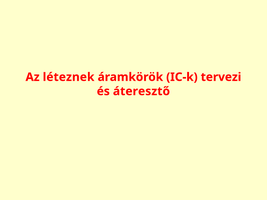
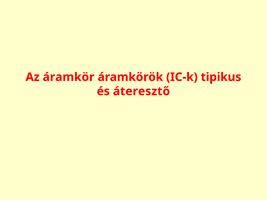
léteznek: léteznek -> áramkör
tervezi: tervezi -> tipikus
